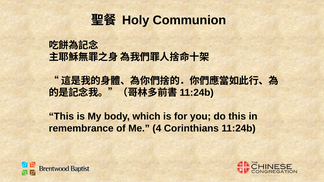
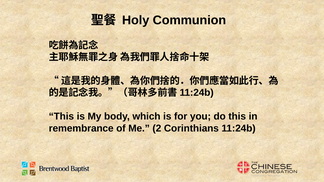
4: 4 -> 2
